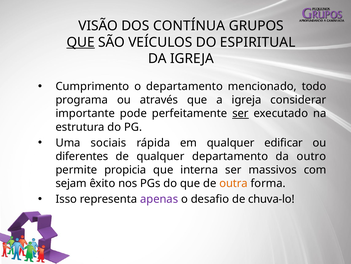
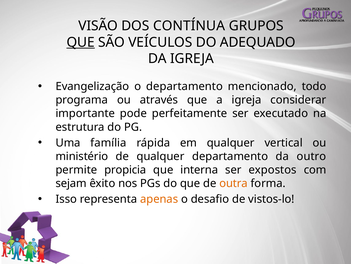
ESPIRITUAL: ESPIRITUAL -> ADEQUADO
Cumprimento: Cumprimento -> Evangelização
ser at (240, 113) underline: present -> none
sociais: sociais -> família
edificar: edificar -> vertical
diferentes: diferentes -> ministério
massivos: massivos -> expostos
apenas colour: purple -> orange
chuva-lo: chuva-lo -> vistos-lo
